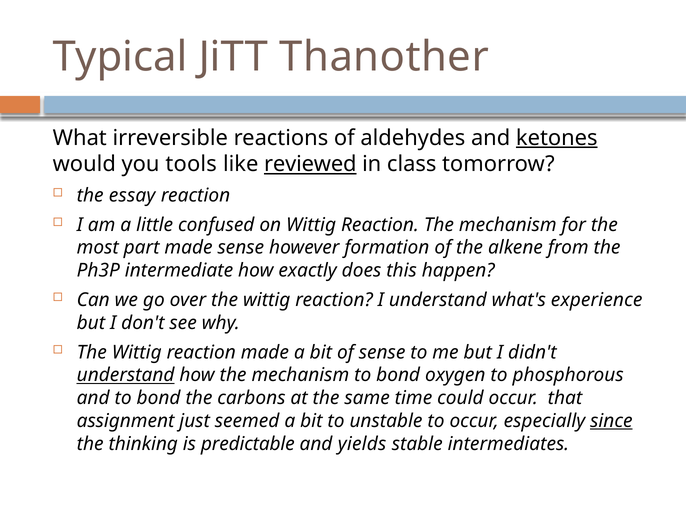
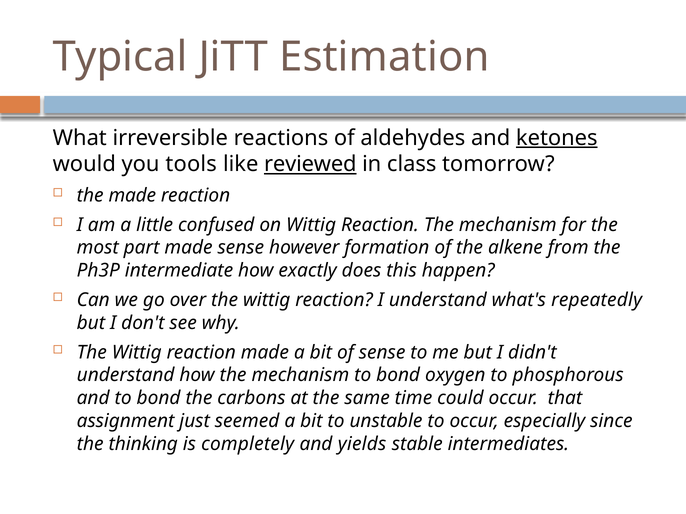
Thanother: Thanother -> Estimation
the essay: essay -> made
experience: experience -> repeatedly
understand at (126, 376) underline: present -> none
since underline: present -> none
predictable: predictable -> completely
